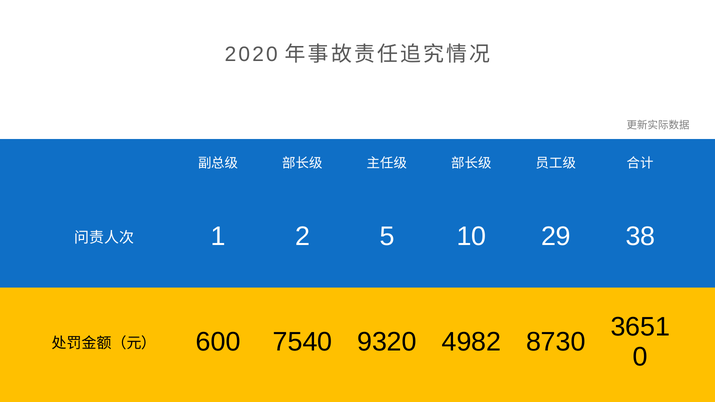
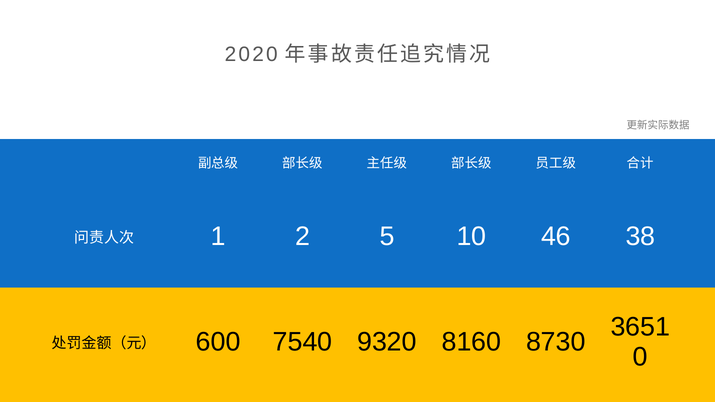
29: 29 -> 46
4982: 4982 -> 8160
